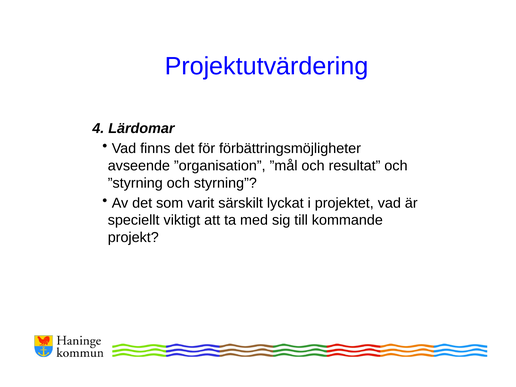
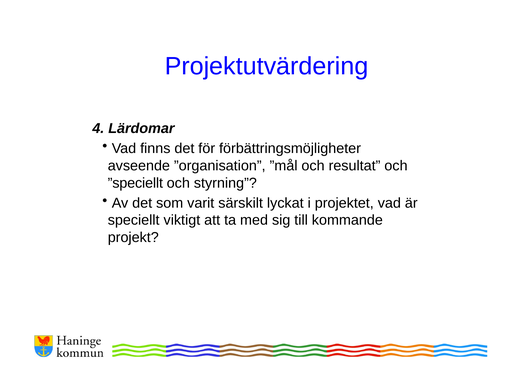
”styrning: ”styrning -> ”speciellt
